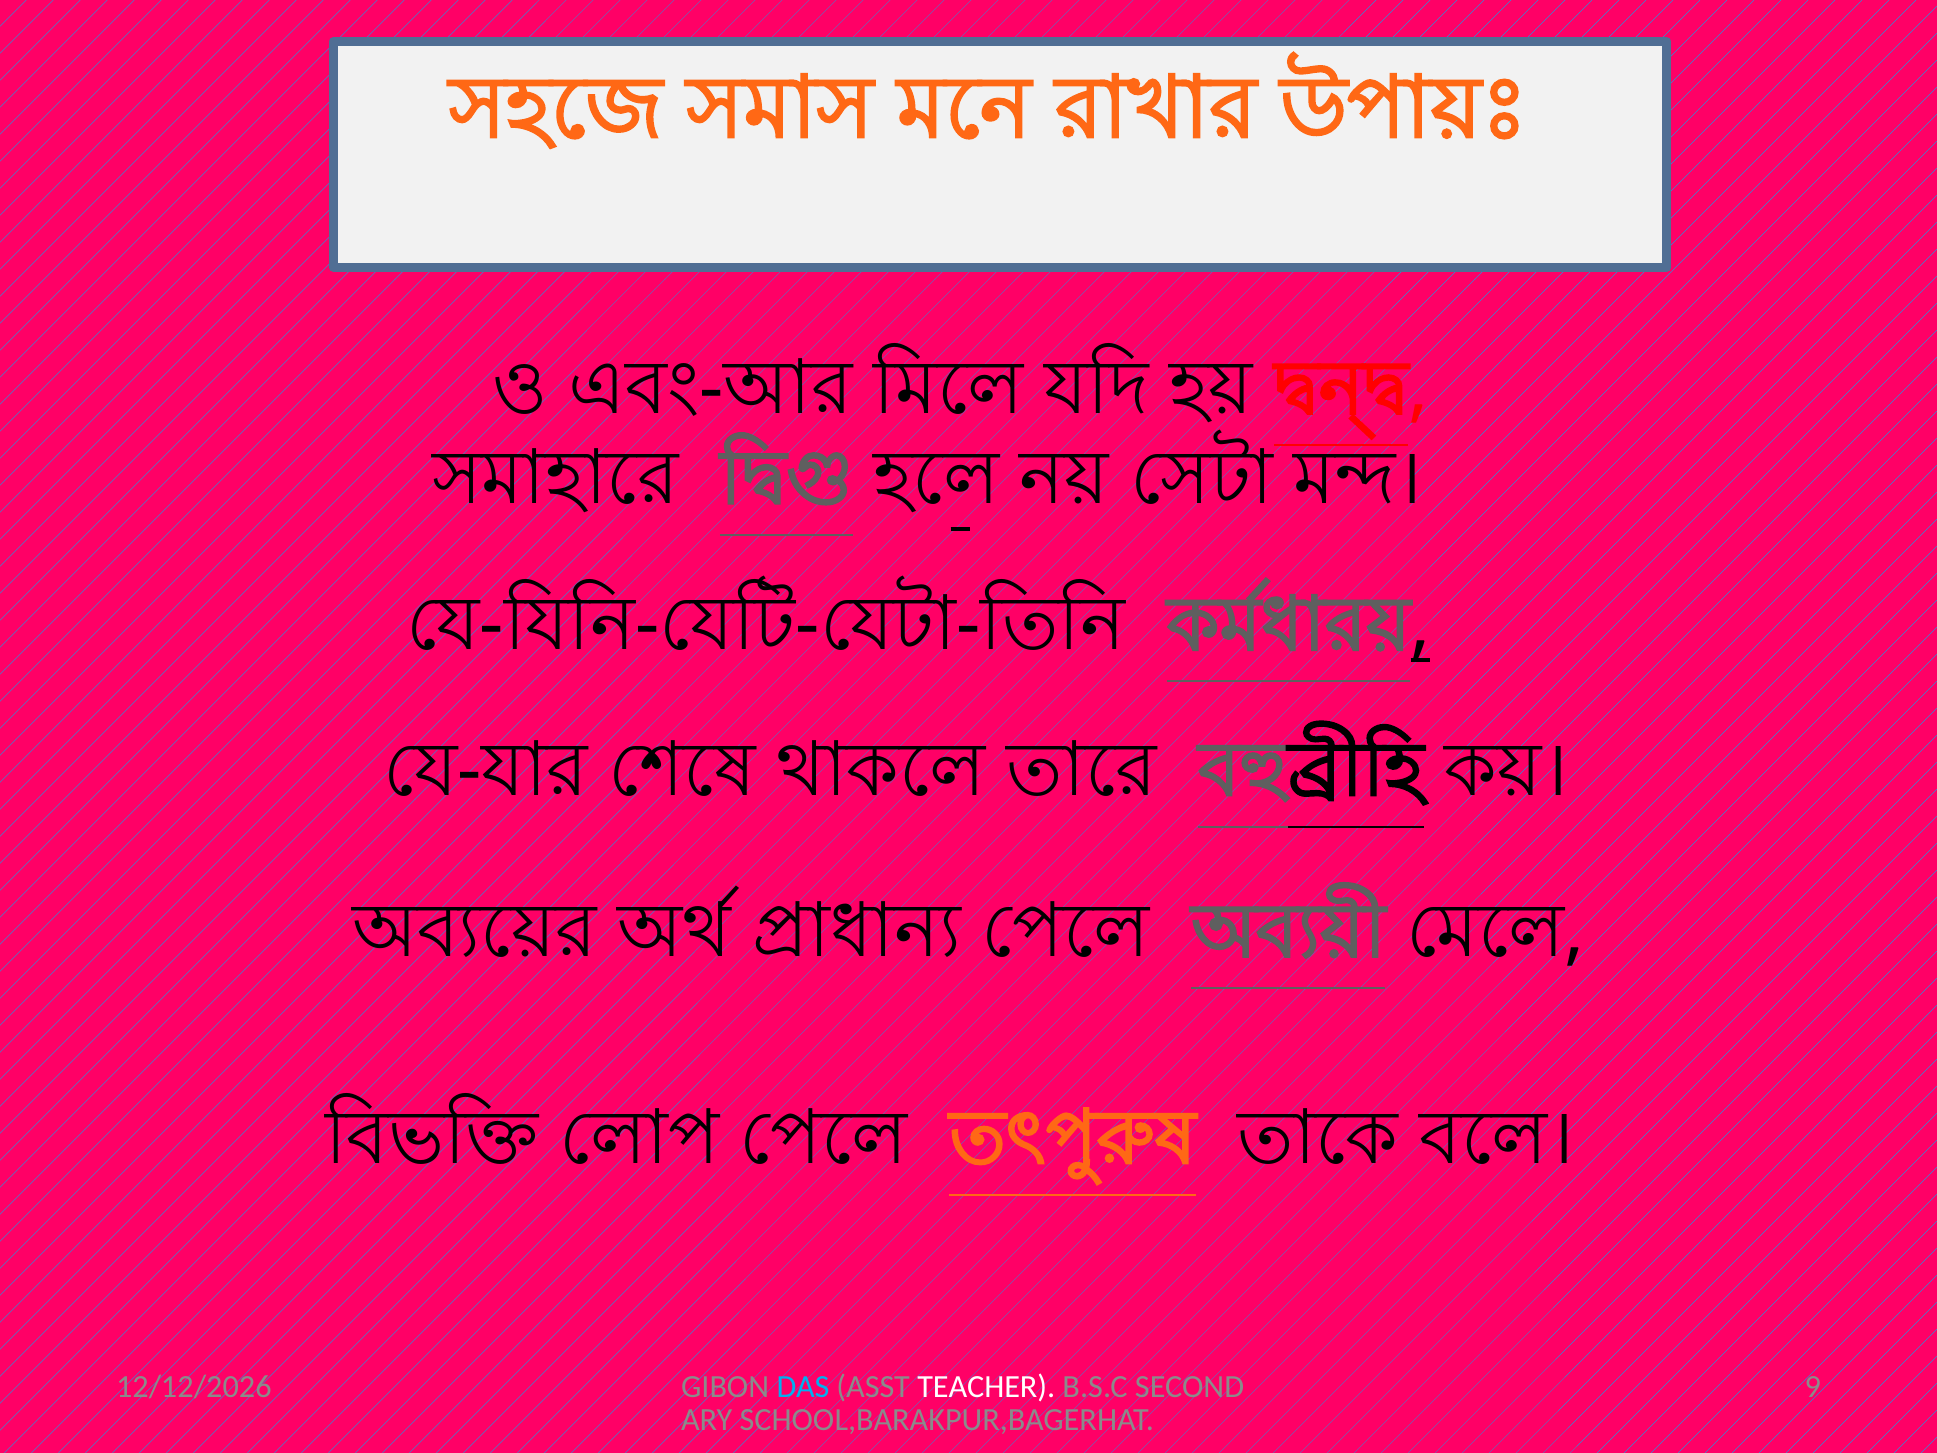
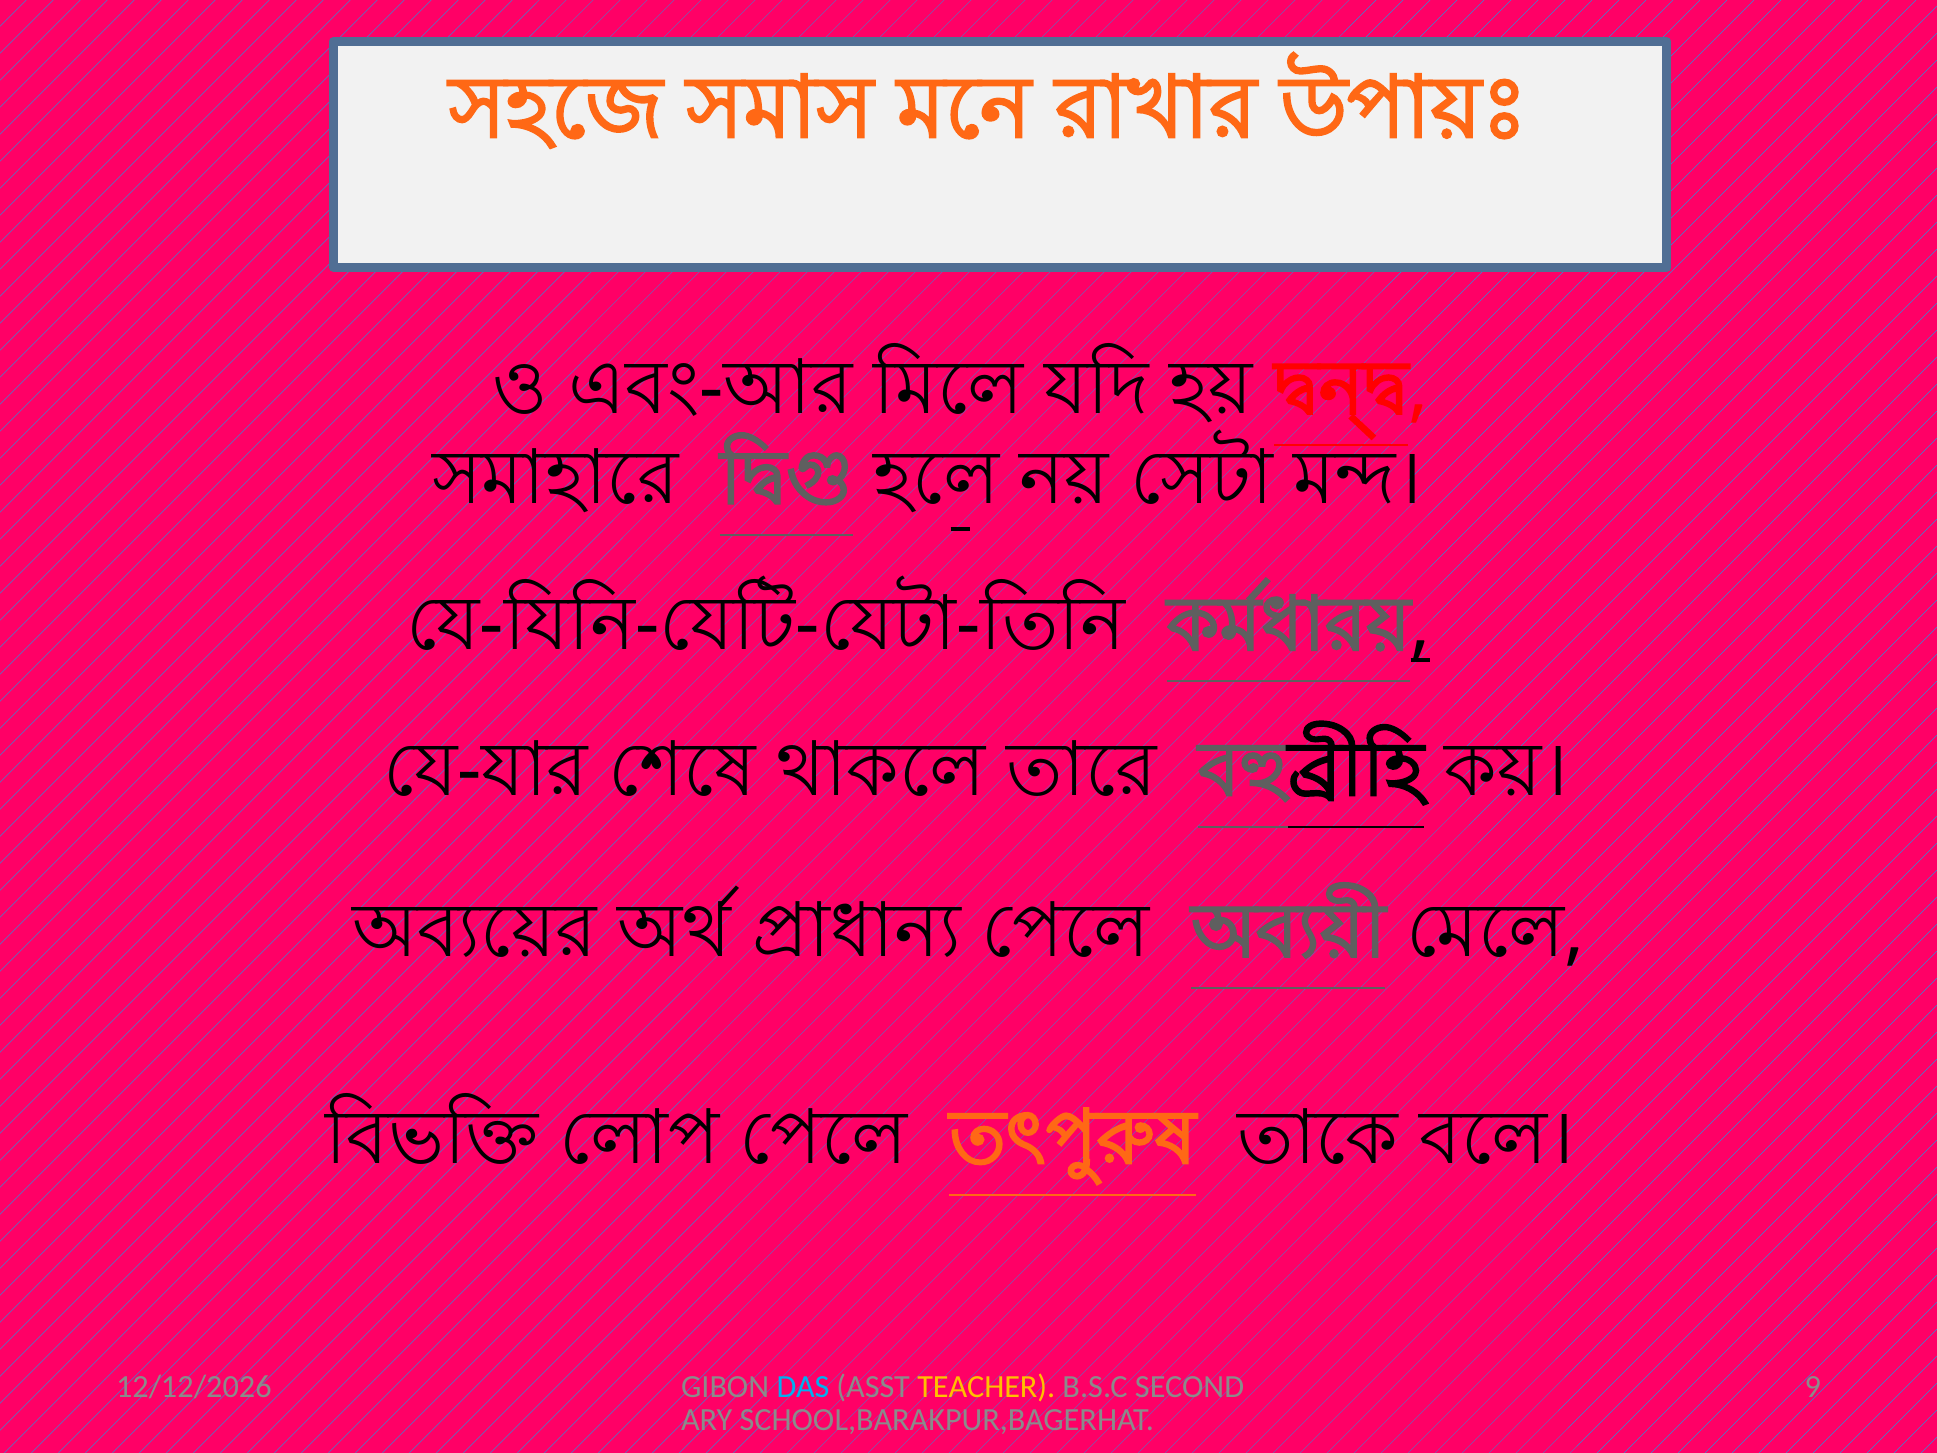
TEACHER colour: white -> yellow
